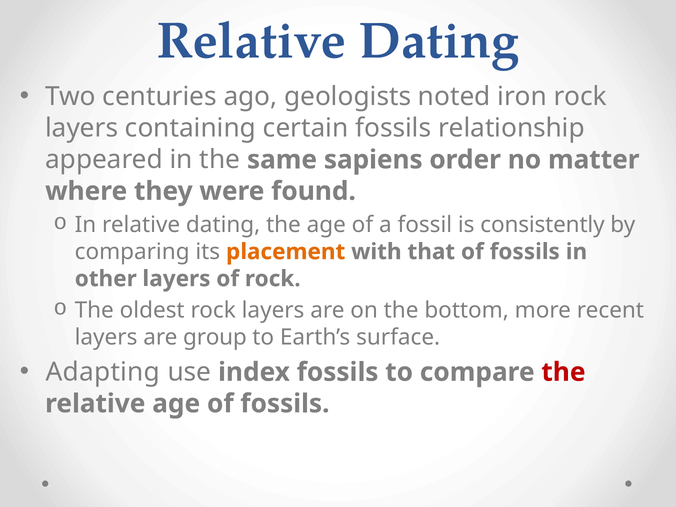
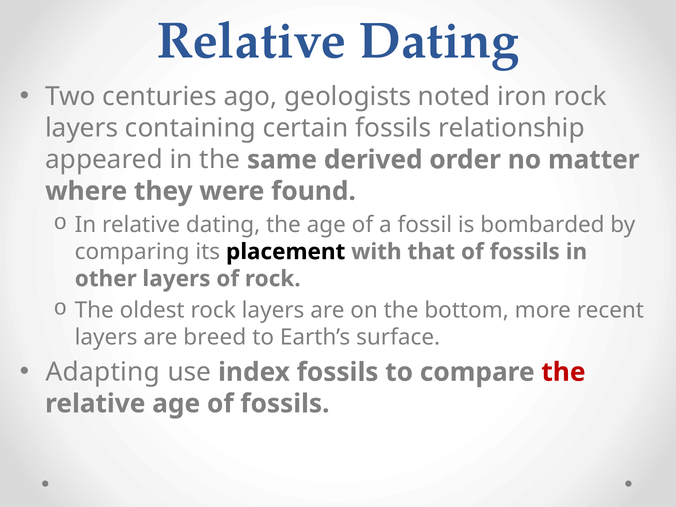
sapiens: sapiens -> derived
consistently: consistently -> bombarded
placement colour: orange -> black
group: group -> breed
